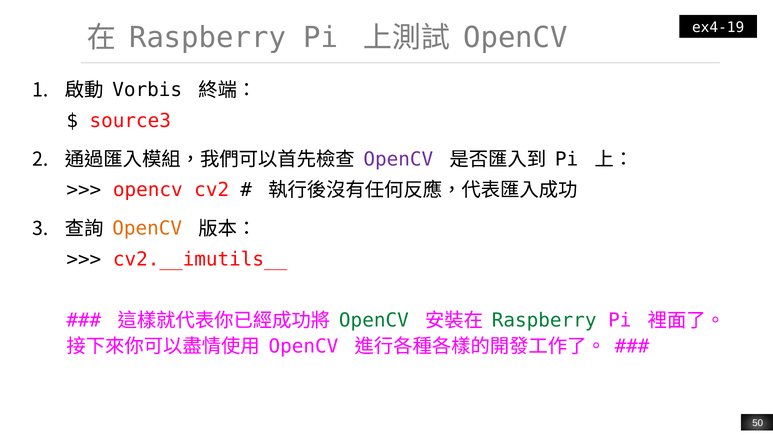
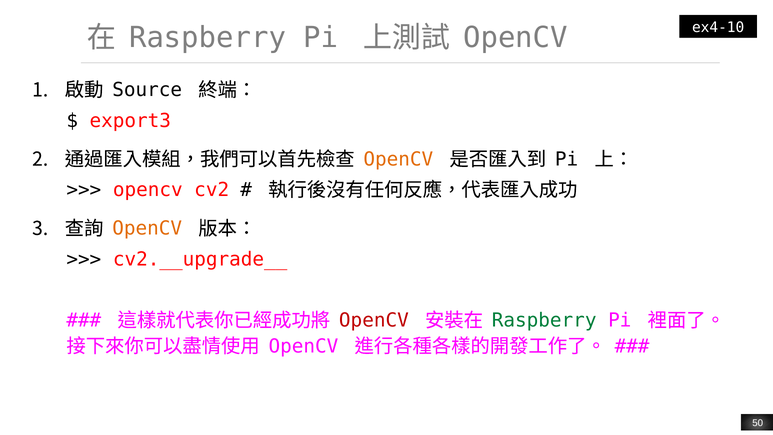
ex4-19: ex4-19 -> ex4-10
Vorbis: Vorbis -> Source
source3: source3 -> export3
OpenCV at (398, 159) colour: purple -> orange
cv2.__imutils__: cv2.__imutils__ -> cv2.__upgrade__
OpenCV at (374, 320) colour: green -> red
